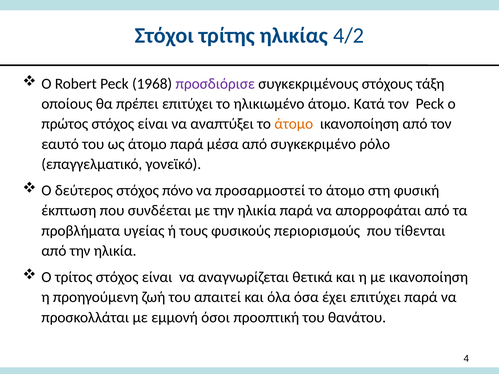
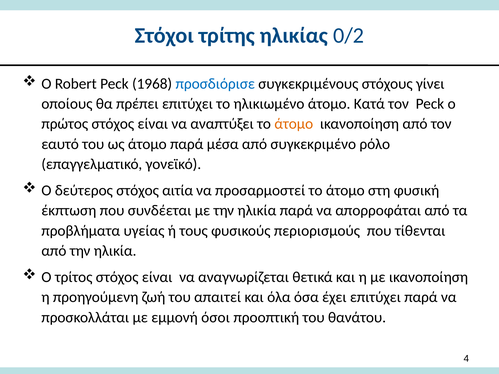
4/2: 4/2 -> 0/2
προσδιόρισε colour: purple -> blue
τάξη: τάξη -> γίνει
πόνο: πόνο -> αιτία
